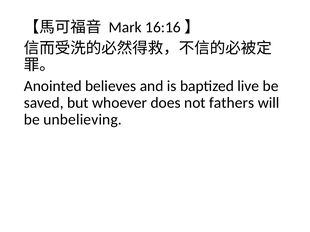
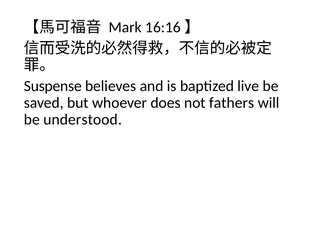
Anointed: Anointed -> Suspense
unbelieving: unbelieving -> understood
